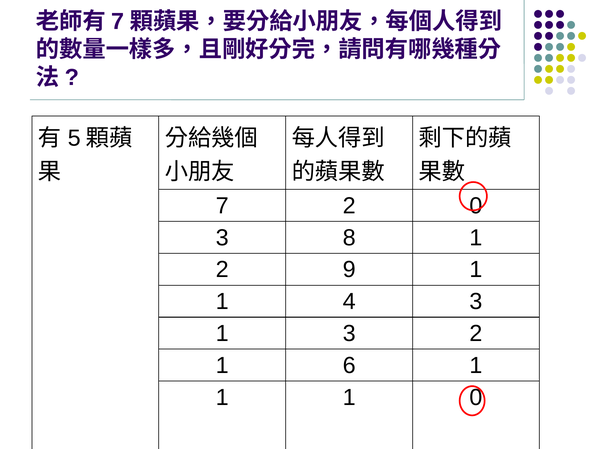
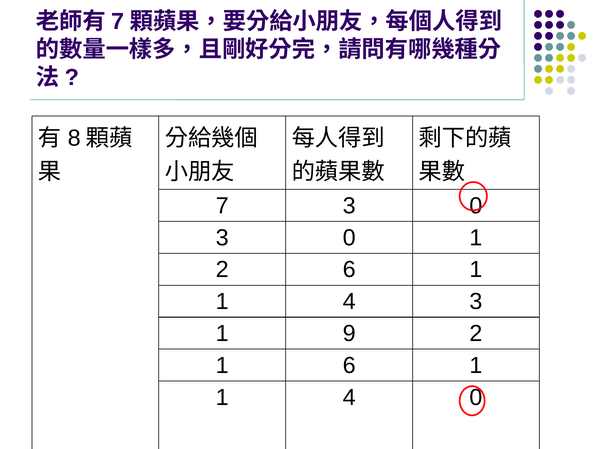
5: 5 -> 8
7 2: 2 -> 3
8 at (349, 238): 8 -> 0
2 9: 9 -> 6
1 3: 3 -> 9
1 at (349, 398): 1 -> 4
